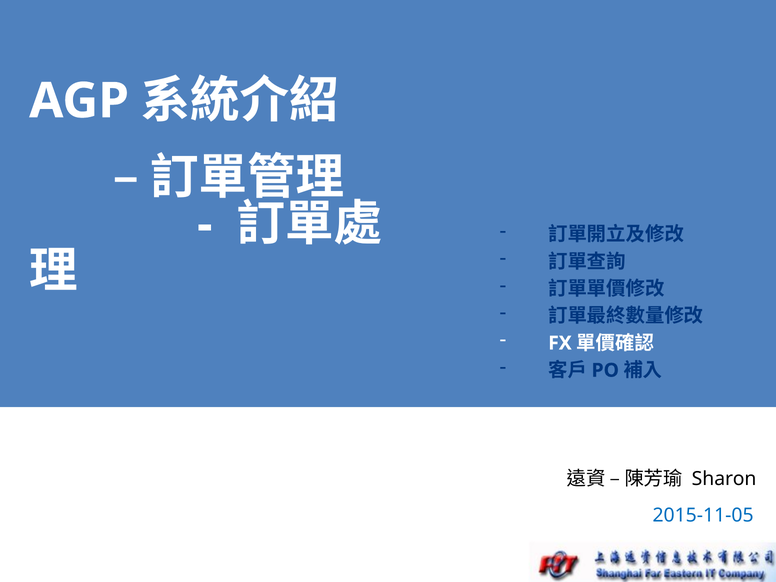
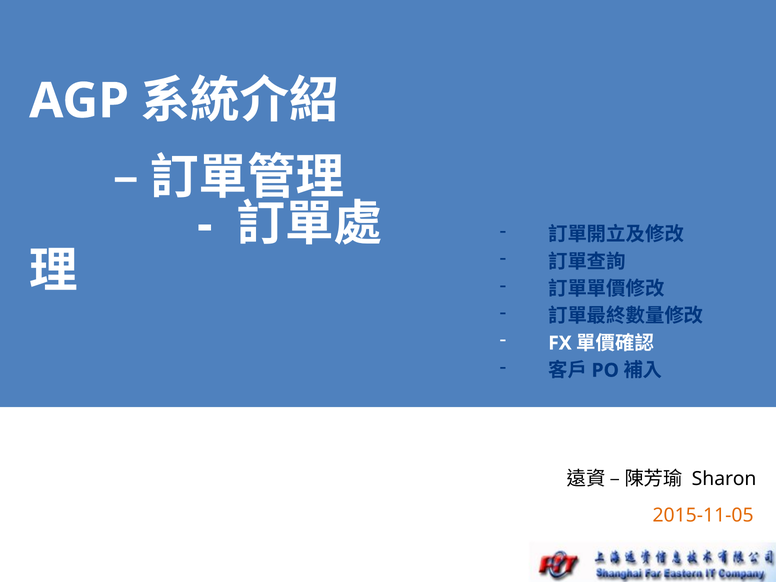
2015-11-05 colour: blue -> orange
